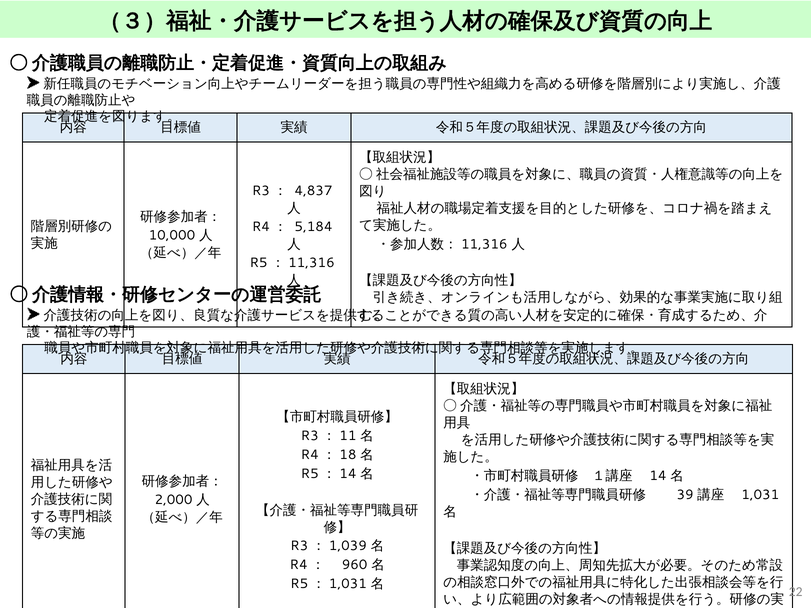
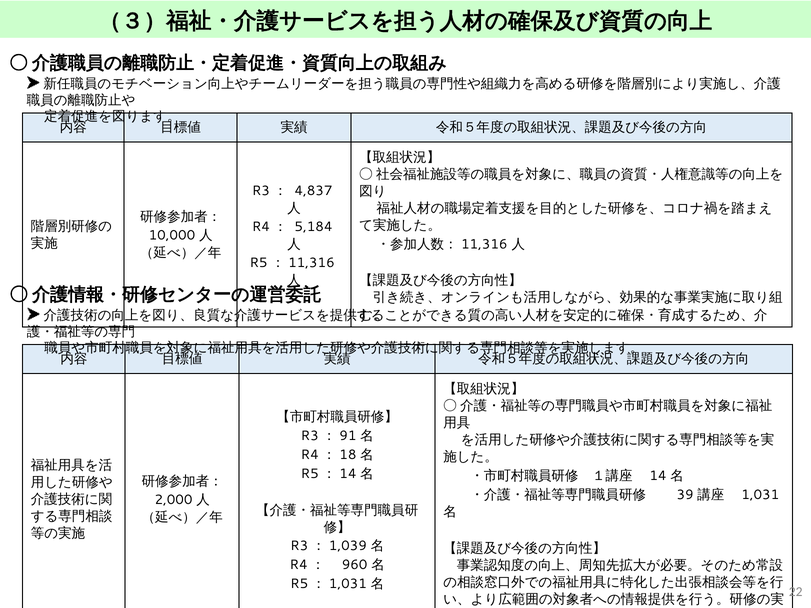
11: 11 -> 91
